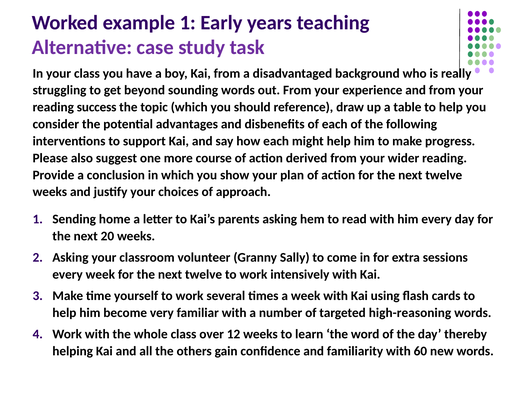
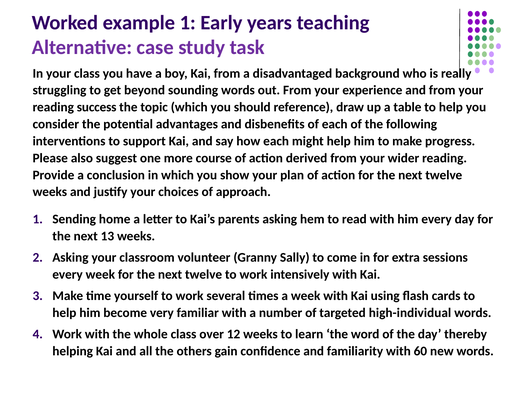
20: 20 -> 13
high-reasoning: high-reasoning -> high-individual
